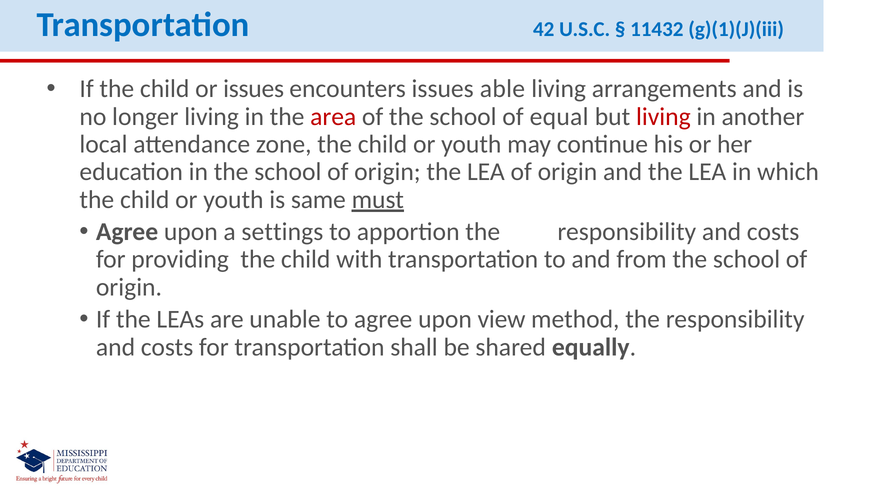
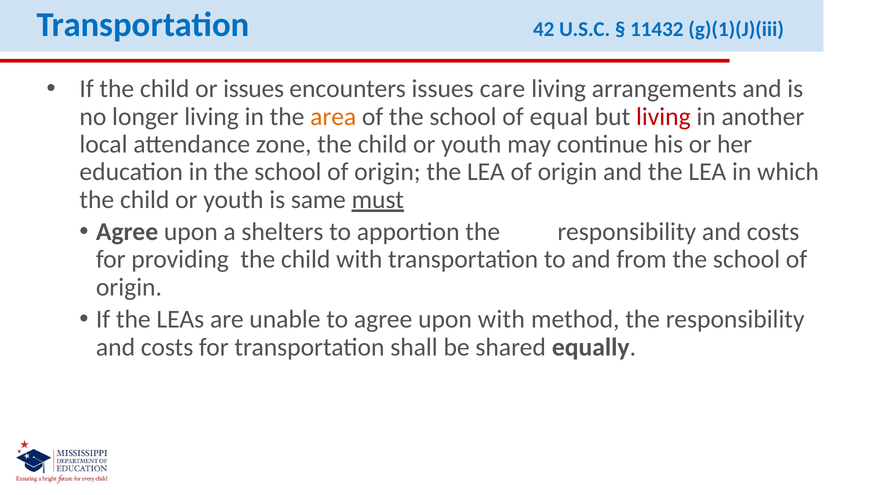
able: able -> care
area colour: red -> orange
settings: settings -> shelters
upon view: view -> with
